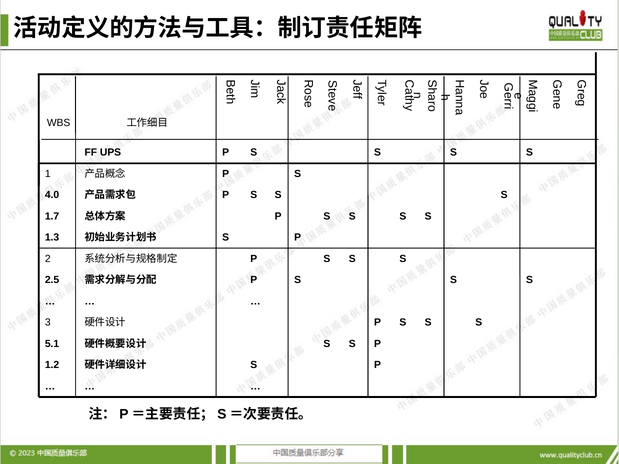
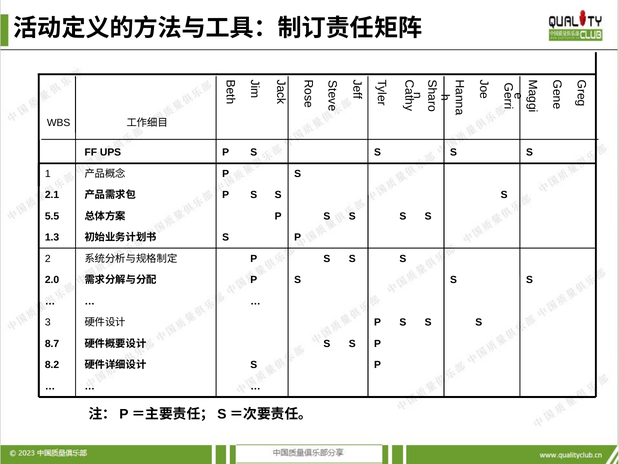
4.0: 4.0 -> 2.1
1.7: 1.7 -> 5.5
2.5: 2.5 -> 2.0
5.1: 5.1 -> 8.7
1.2: 1.2 -> 8.2
